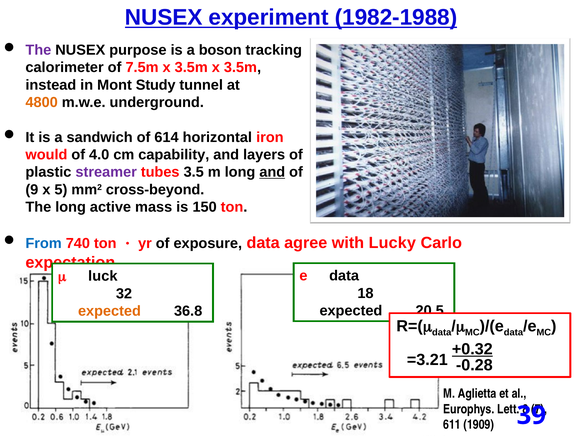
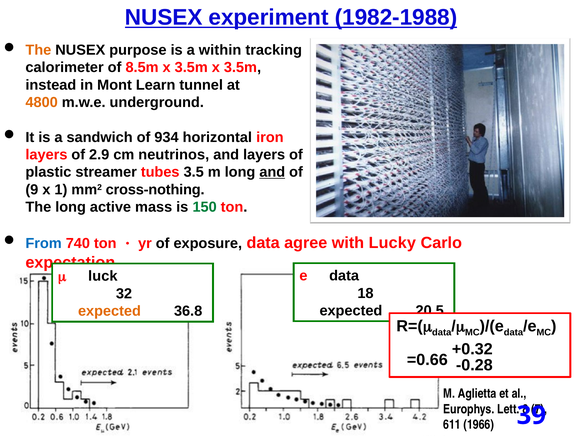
The at (38, 50) colour: purple -> orange
boson: boson -> within
7.5m: 7.5m -> 8.5m
Study: Study -> Learn
614: 614 -> 934
would at (46, 155): would -> layers
4.0: 4.0 -> 2.9
capability: capability -> neutrinos
streamer colour: purple -> black
5: 5 -> 1
cross-beyond: cross-beyond -> cross-nothing
150 colour: black -> green
+0.32 underline: present -> none
=3.21: =3.21 -> =0.66
1909: 1909 -> 1966
